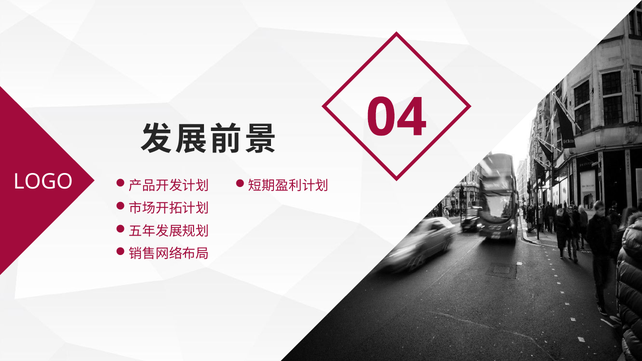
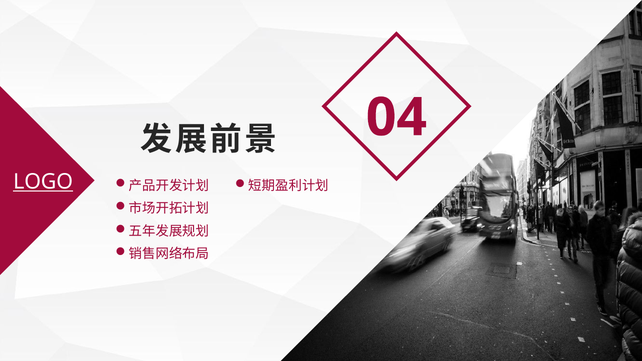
LOGO underline: none -> present
